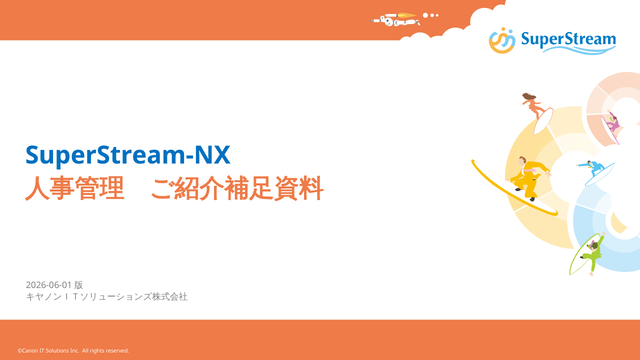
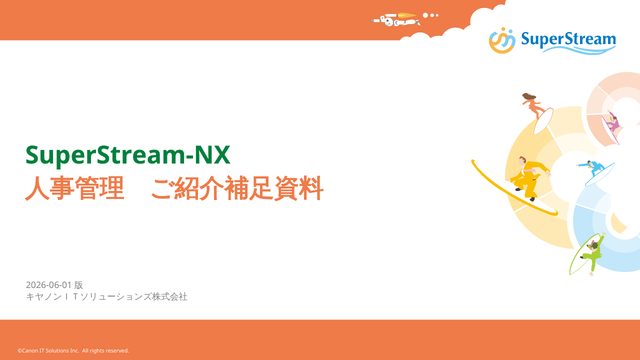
SuperStream-NX colour: blue -> green
